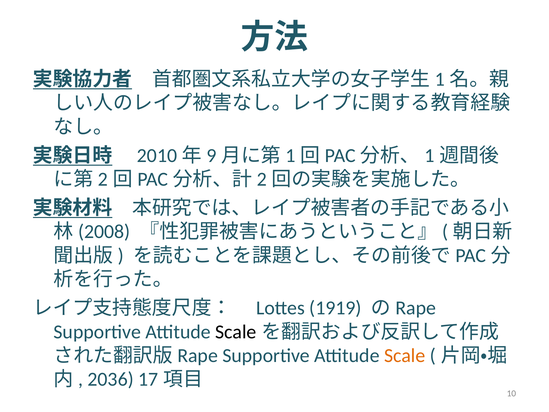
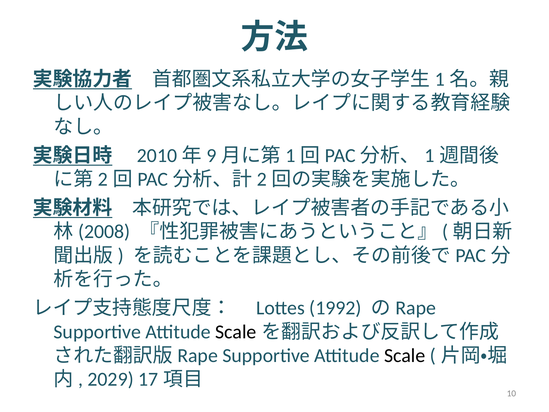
1919: 1919 -> 1992
Scale at (405, 355) colour: orange -> black
2036: 2036 -> 2029
